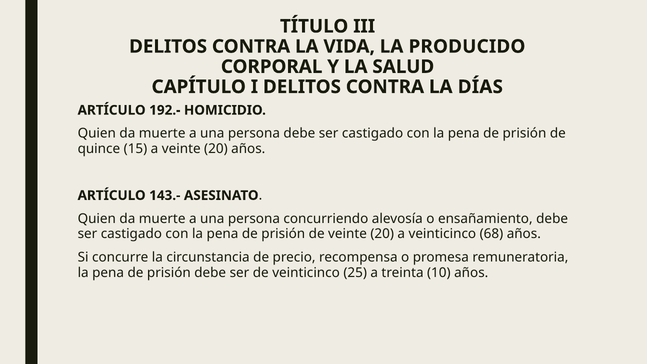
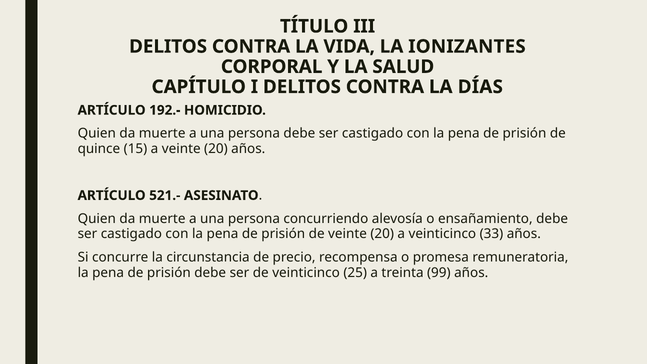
PRODUCIDO: PRODUCIDO -> IONIZANTES
143.-: 143.- -> 521.-
68: 68 -> 33
10: 10 -> 99
